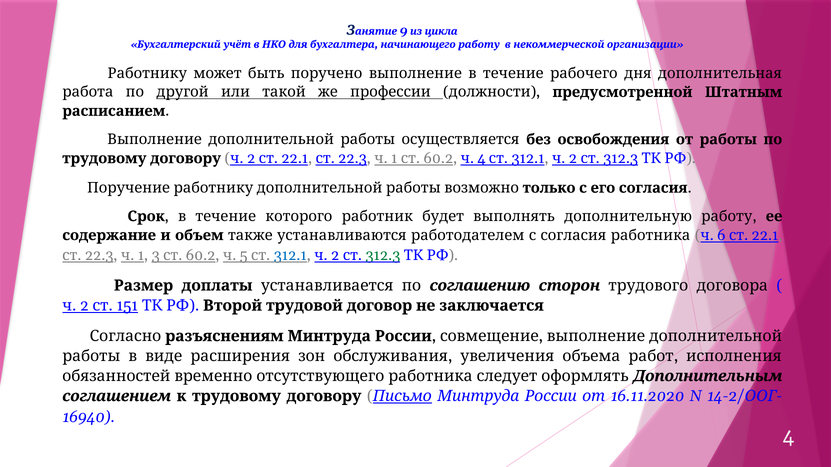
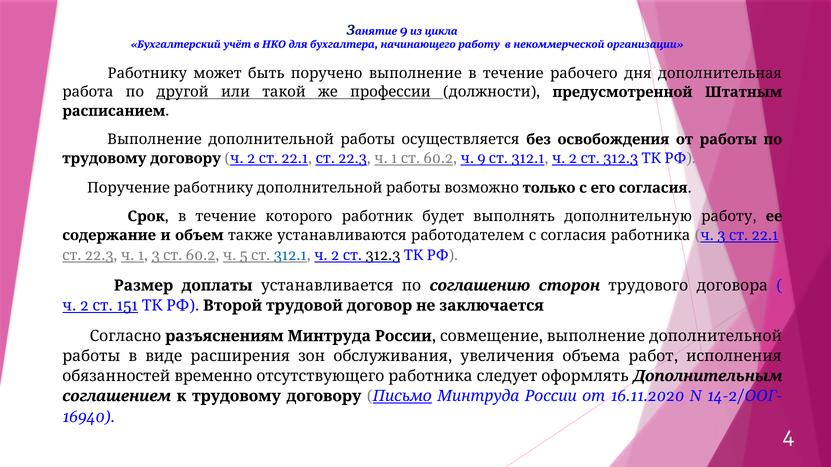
4 at (481, 159): 4 -> 9
6 at (721, 235): 6 -> 3
312.3 at (383, 256) colour: green -> black
